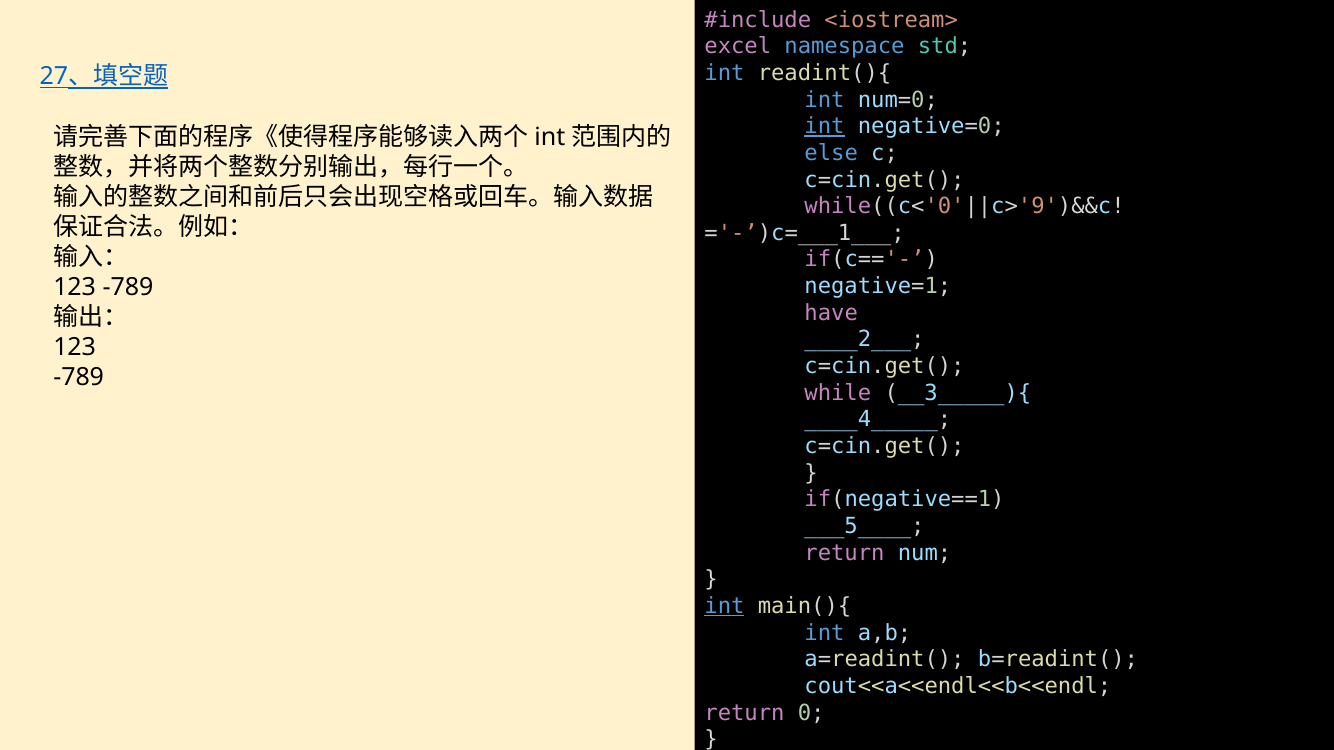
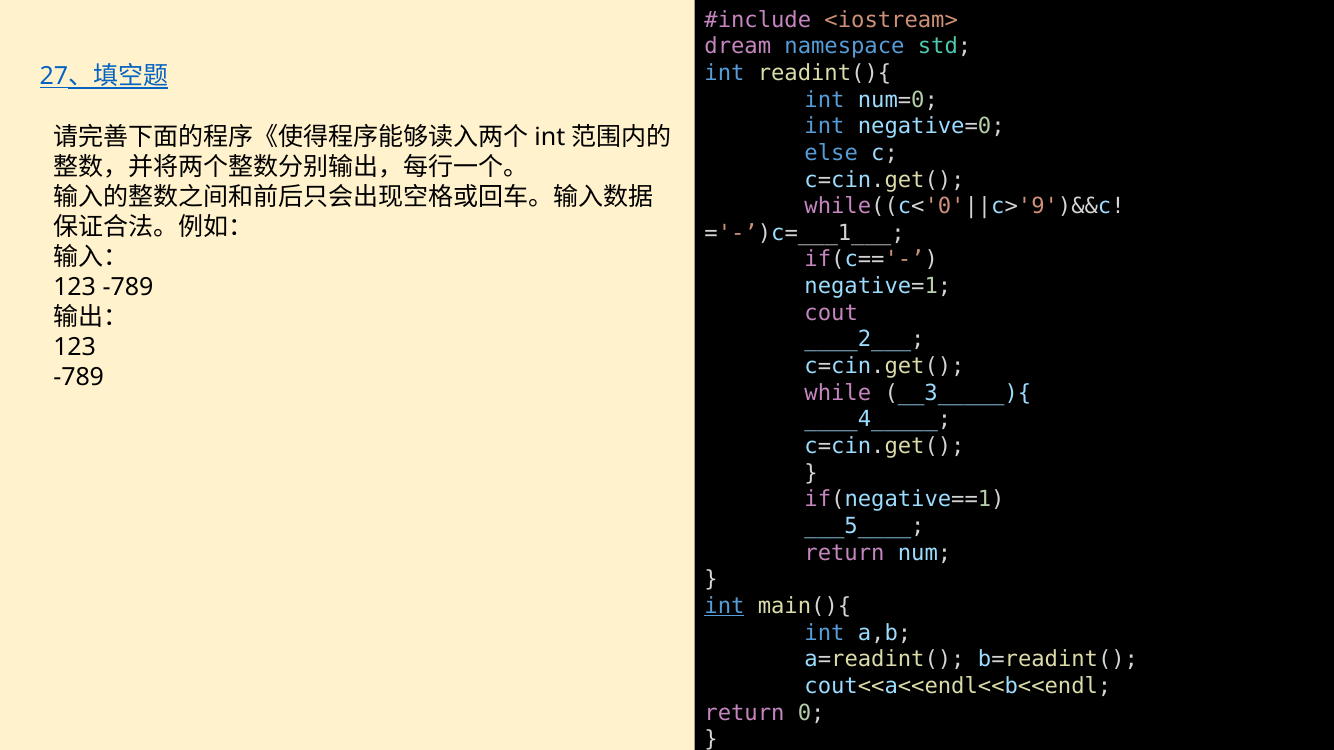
excel: excel -> dream
int at (825, 126) underline: present -> none
have: have -> cout
